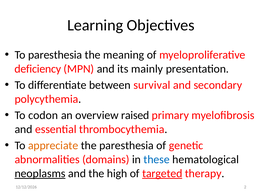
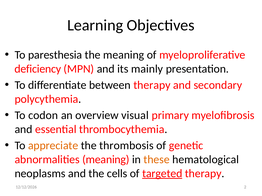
between survival: survival -> therapy
raised: raised -> visual
the paresthesia: paresthesia -> thrombosis
abnormalities domains: domains -> meaning
these colour: blue -> orange
neoplasms underline: present -> none
high: high -> cells
